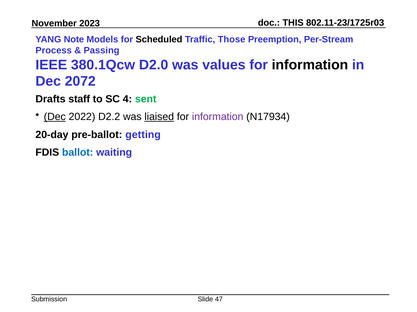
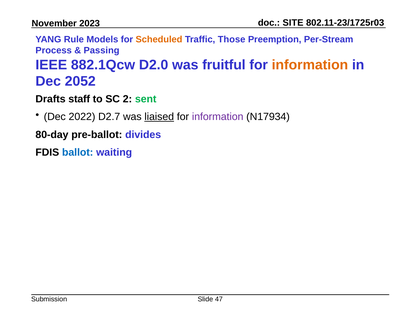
THIS: THIS -> SITE
Note: Note -> Rule
Scheduled colour: black -> orange
380.1Qcw: 380.1Qcw -> 882.1Qcw
values: values -> fruitful
information at (310, 65) colour: black -> orange
2072: 2072 -> 2052
4: 4 -> 2
Dec at (55, 117) underline: present -> none
D2.2: D2.2 -> D2.7
20-day: 20-day -> 80-day
getting: getting -> divides
